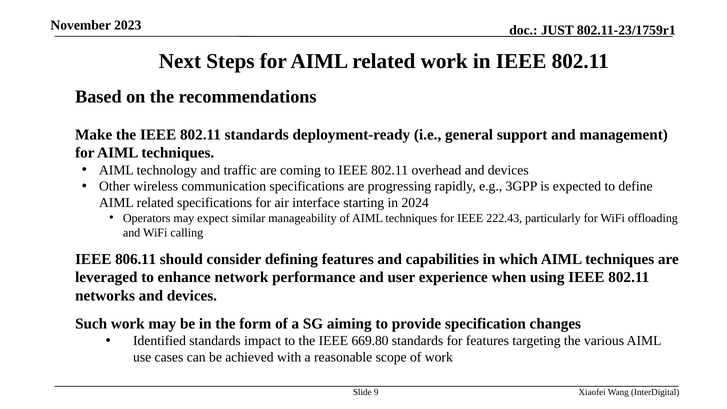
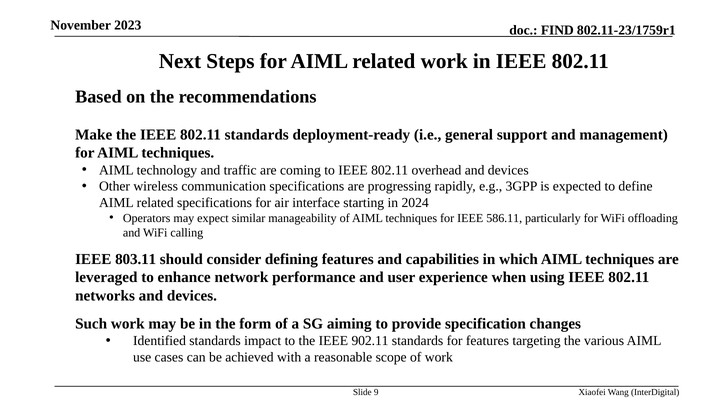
JUST: JUST -> FIND
222.43: 222.43 -> 586.11
806.11: 806.11 -> 803.11
669.80: 669.80 -> 902.11
